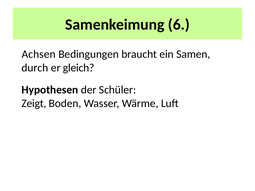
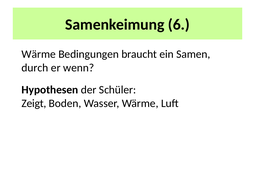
Achsen at (39, 54): Achsen -> Wärme
gleich: gleich -> wenn
